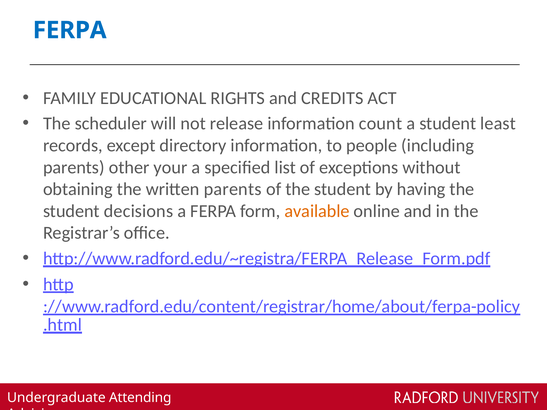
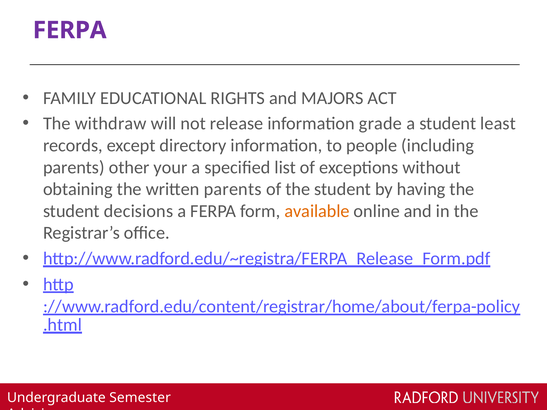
FERPA at (70, 30) colour: blue -> purple
CREDITS: CREDITS -> MAJORS
scheduler: scheduler -> withdraw
count: count -> grade
Attending: Attending -> Semester
